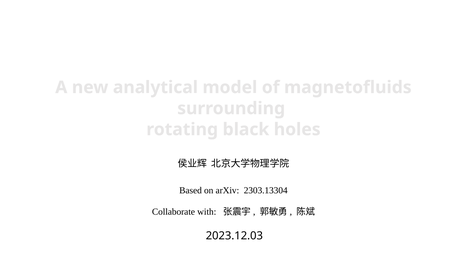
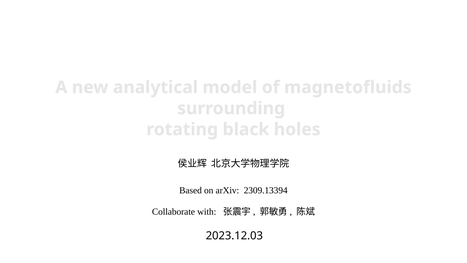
2303.13304: 2303.13304 -> 2309.13394
